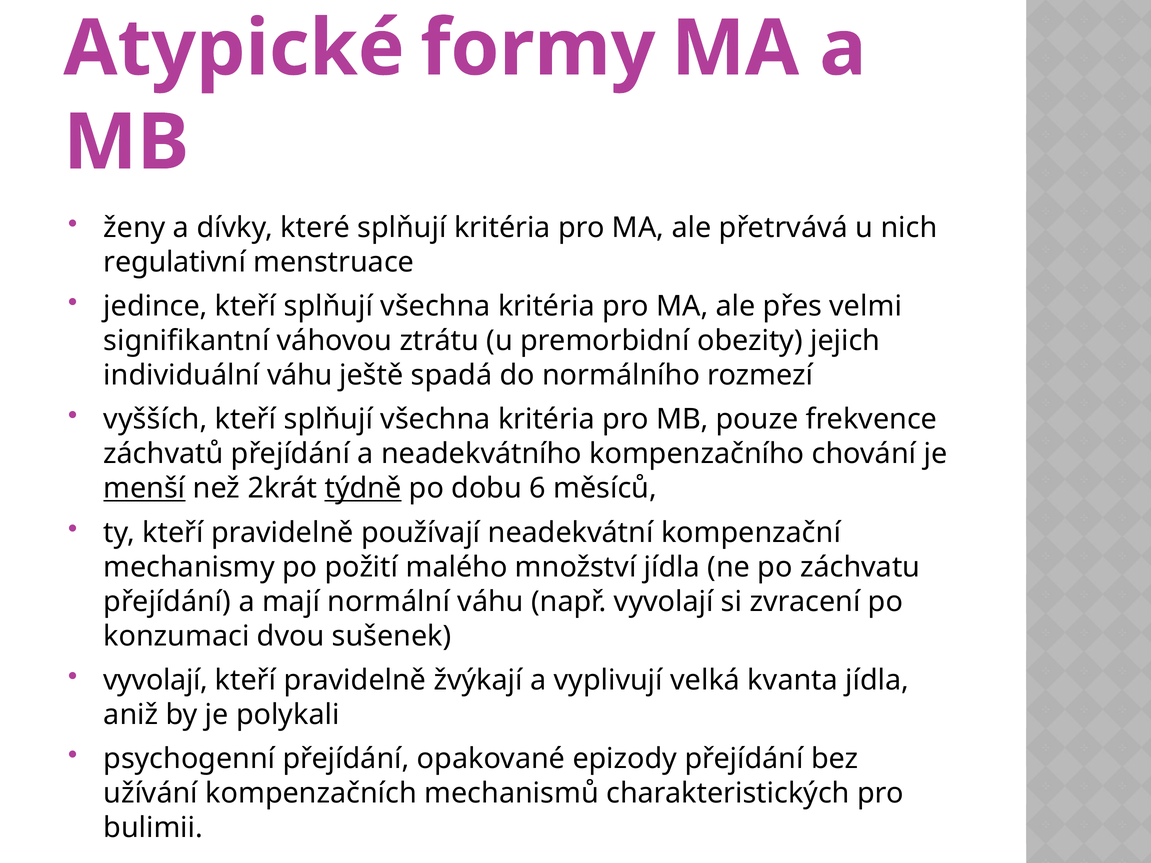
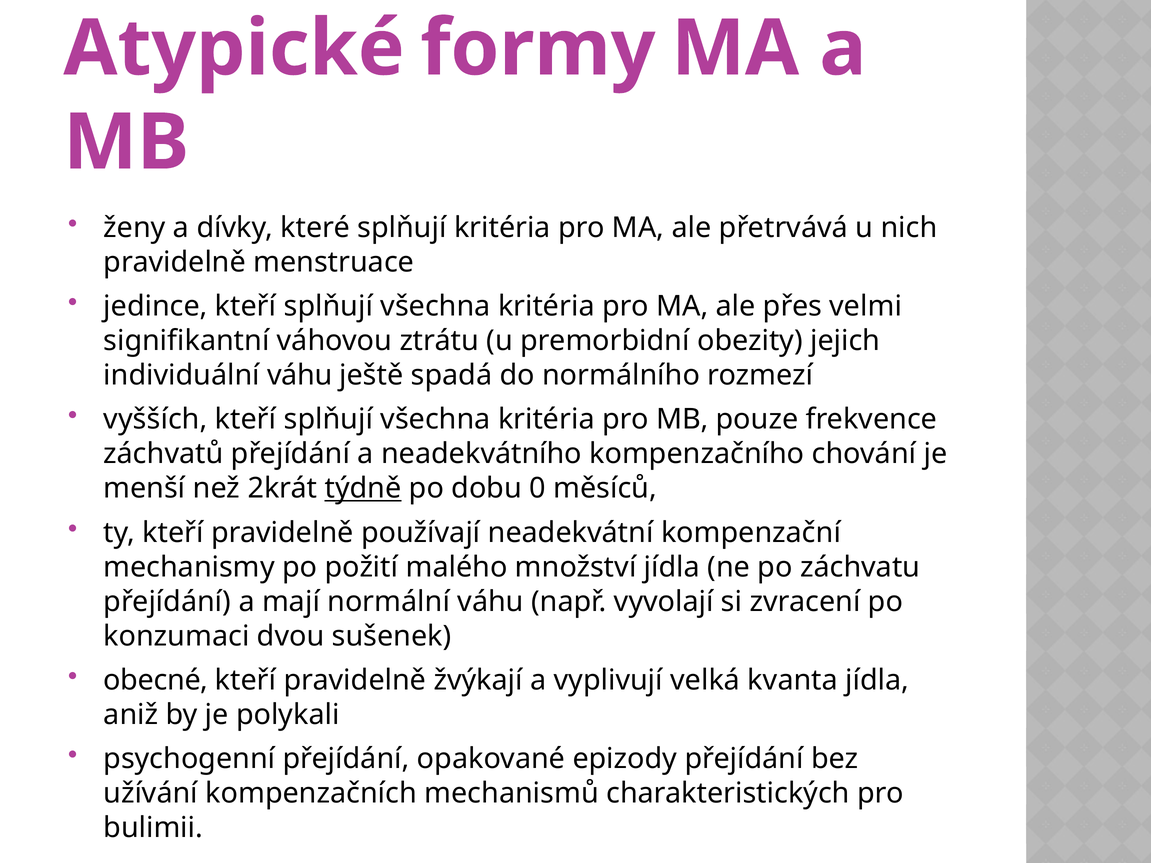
regulativní at (175, 262): regulativní -> pravidelně
menší underline: present -> none
6: 6 -> 0
vyvolají at (156, 680): vyvolají -> obecné
